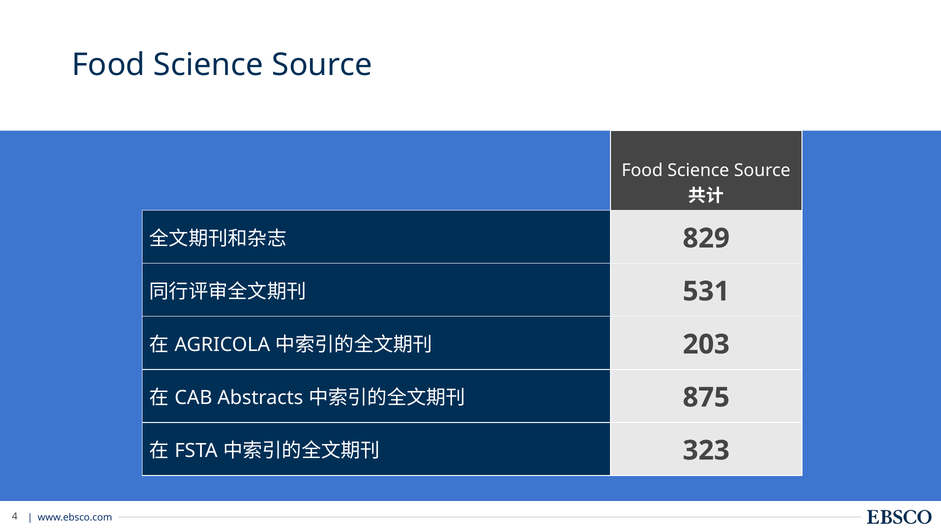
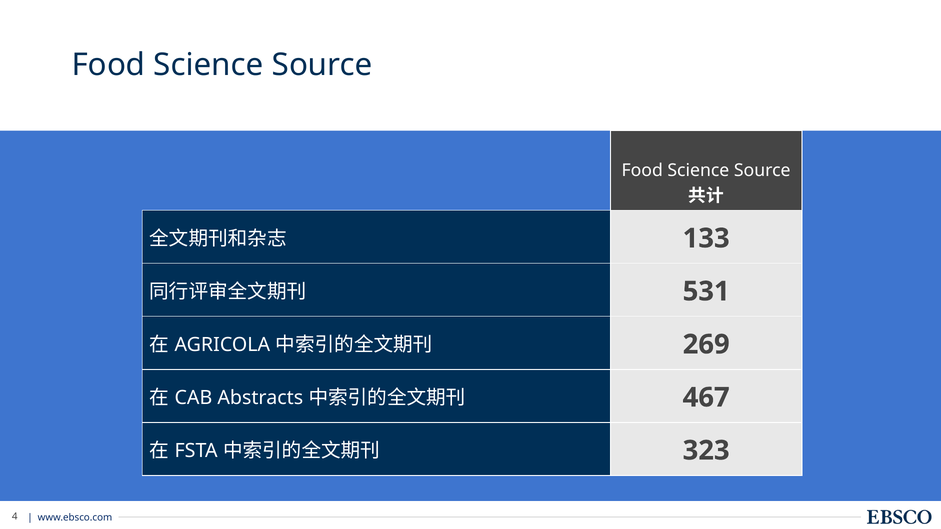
829: 829 -> 133
203: 203 -> 269
875: 875 -> 467
